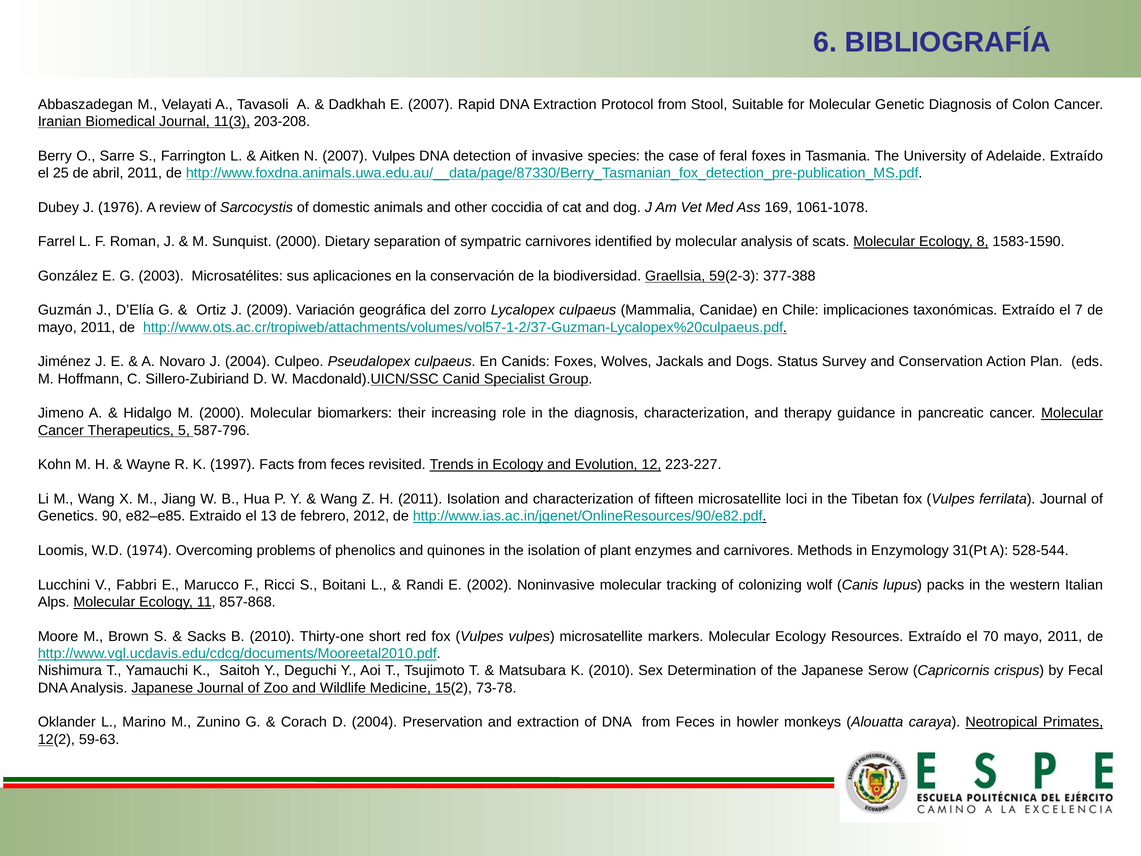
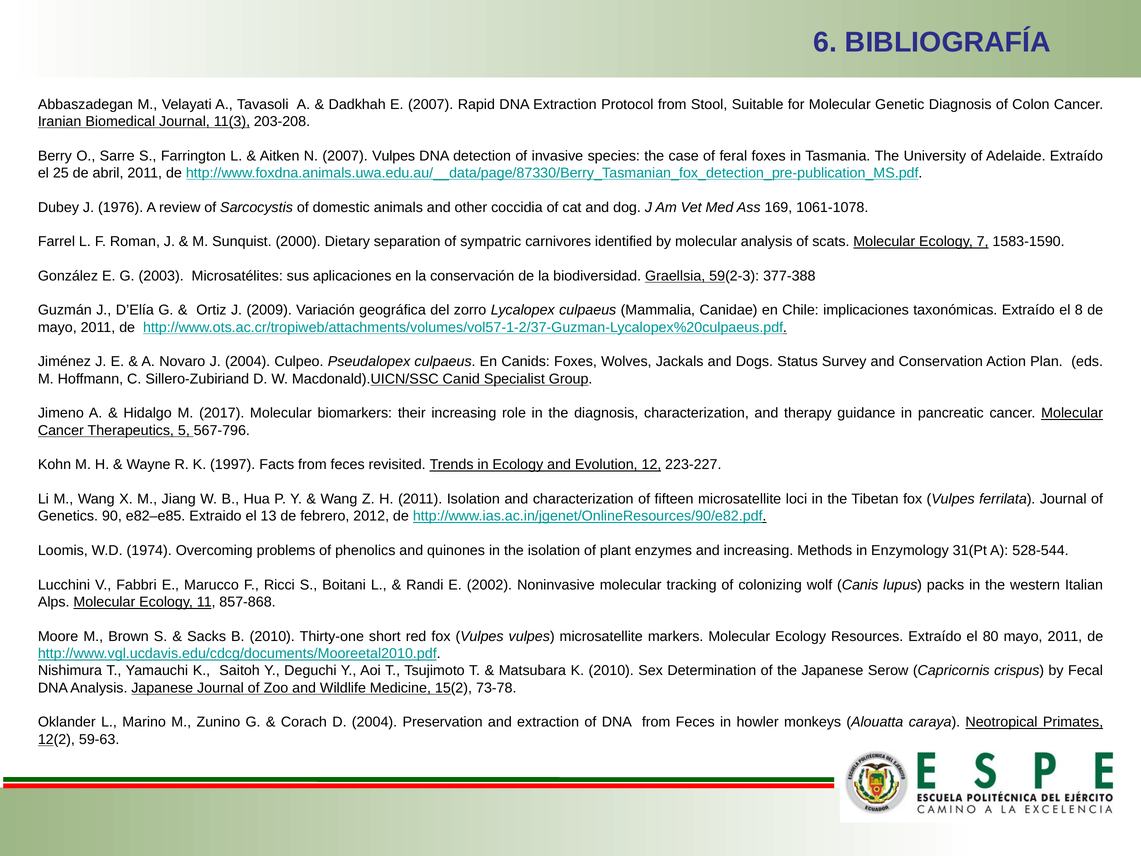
8: 8 -> 7
7: 7 -> 8
M 2000: 2000 -> 2017
587-796: 587-796 -> 567-796
and carnivores: carnivores -> increasing
70: 70 -> 80
